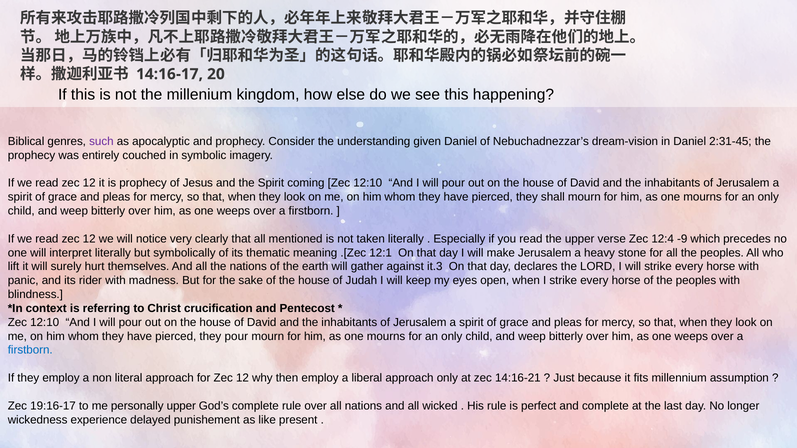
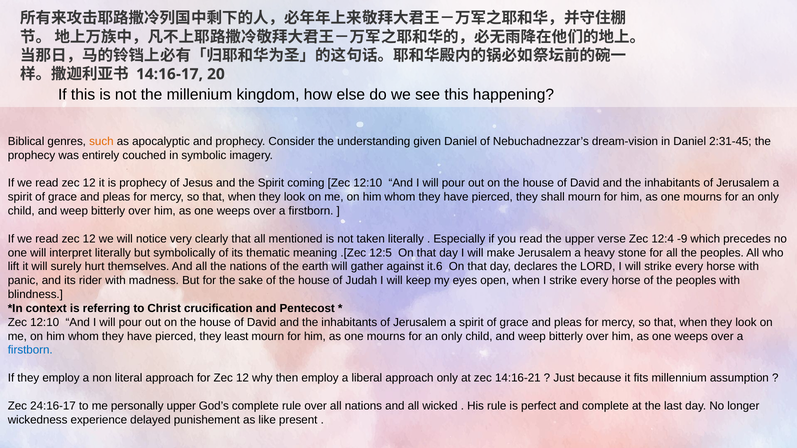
such colour: purple -> orange
12:1: 12:1 -> 12:5
it.3: it.3 -> it.6
they pour: pour -> least
19:16-17: 19:16-17 -> 24:16-17
